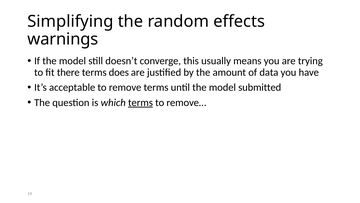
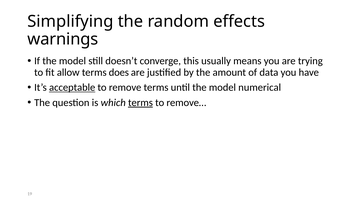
there: there -> allow
acceptable underline: none -> present
submitted: submitted -> numerical
